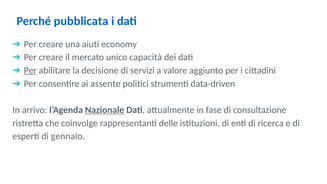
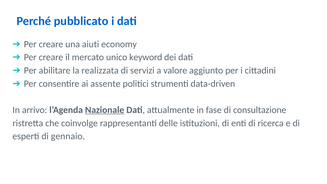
pubblicata: pubblicata -> pubblicato
capacità: capacità -> keyword
Per at (30, 70) underline: present -> none
decisione: decisione -> realizzata
